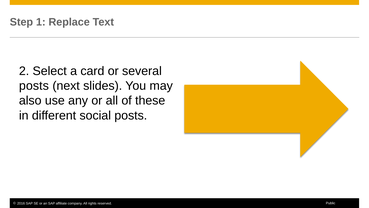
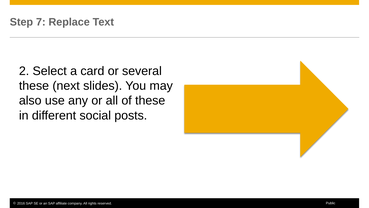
1: 1 -> 7
posts at (34, 86): posts -> these
